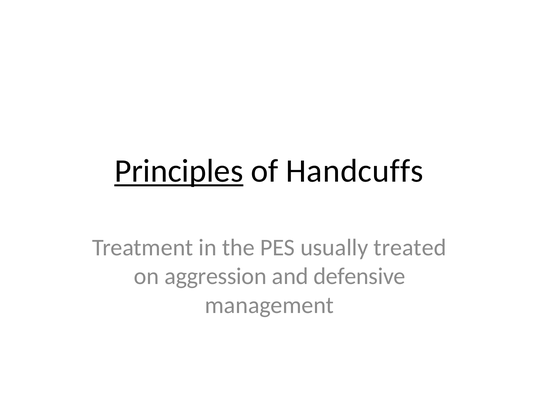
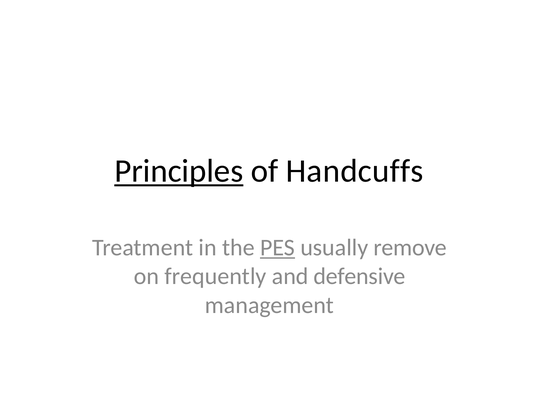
PES underline: none -> present
treated: treated -> remove
aggression: aggression -> frequently
